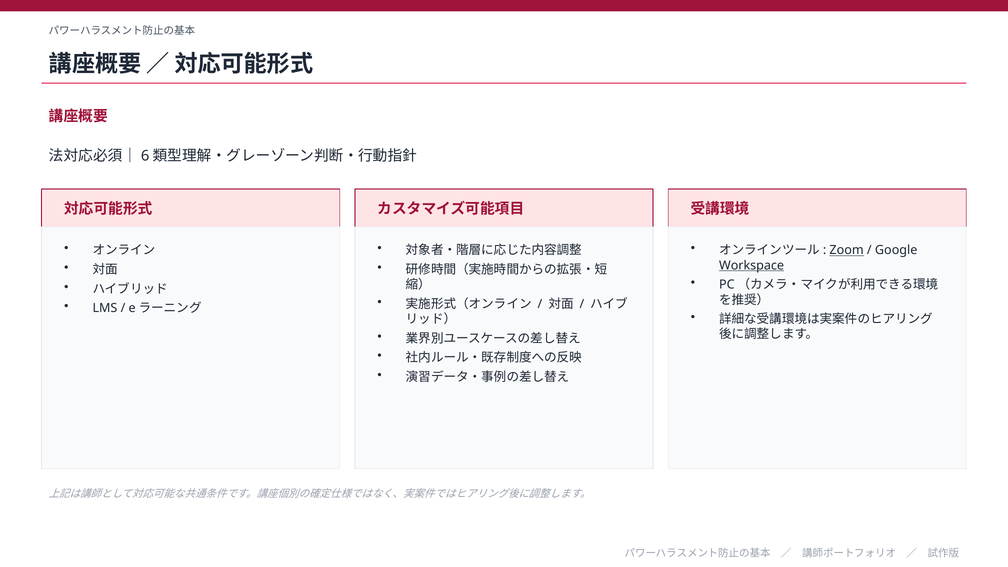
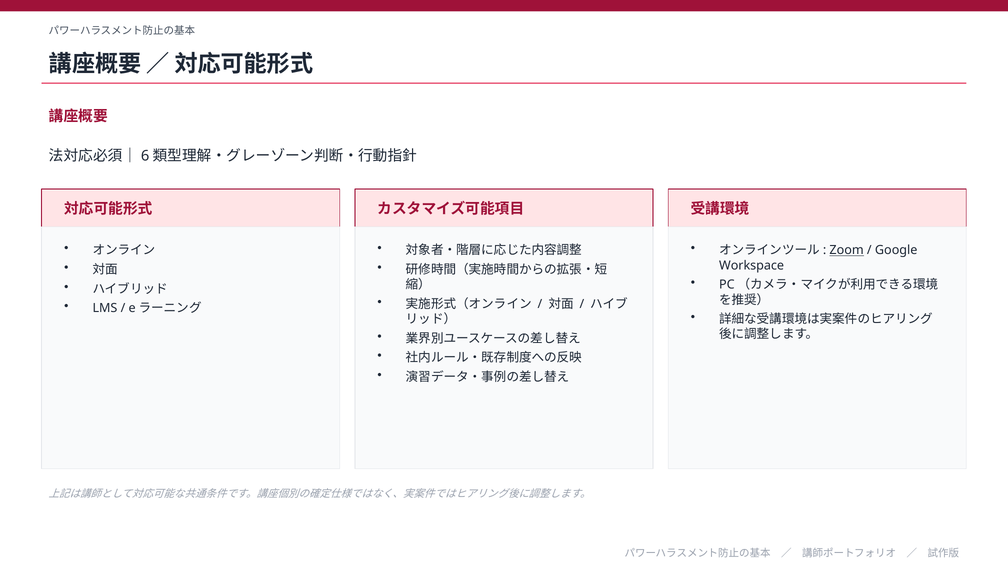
Workspace underline: present -> none
